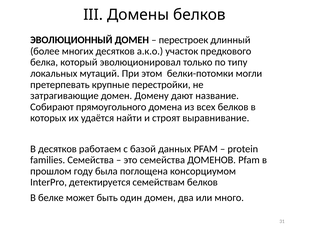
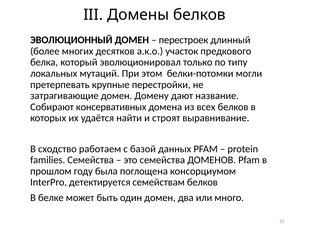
прямоугольного: прямоугольного -> консервативных
В десятков: десятков -> сходство
